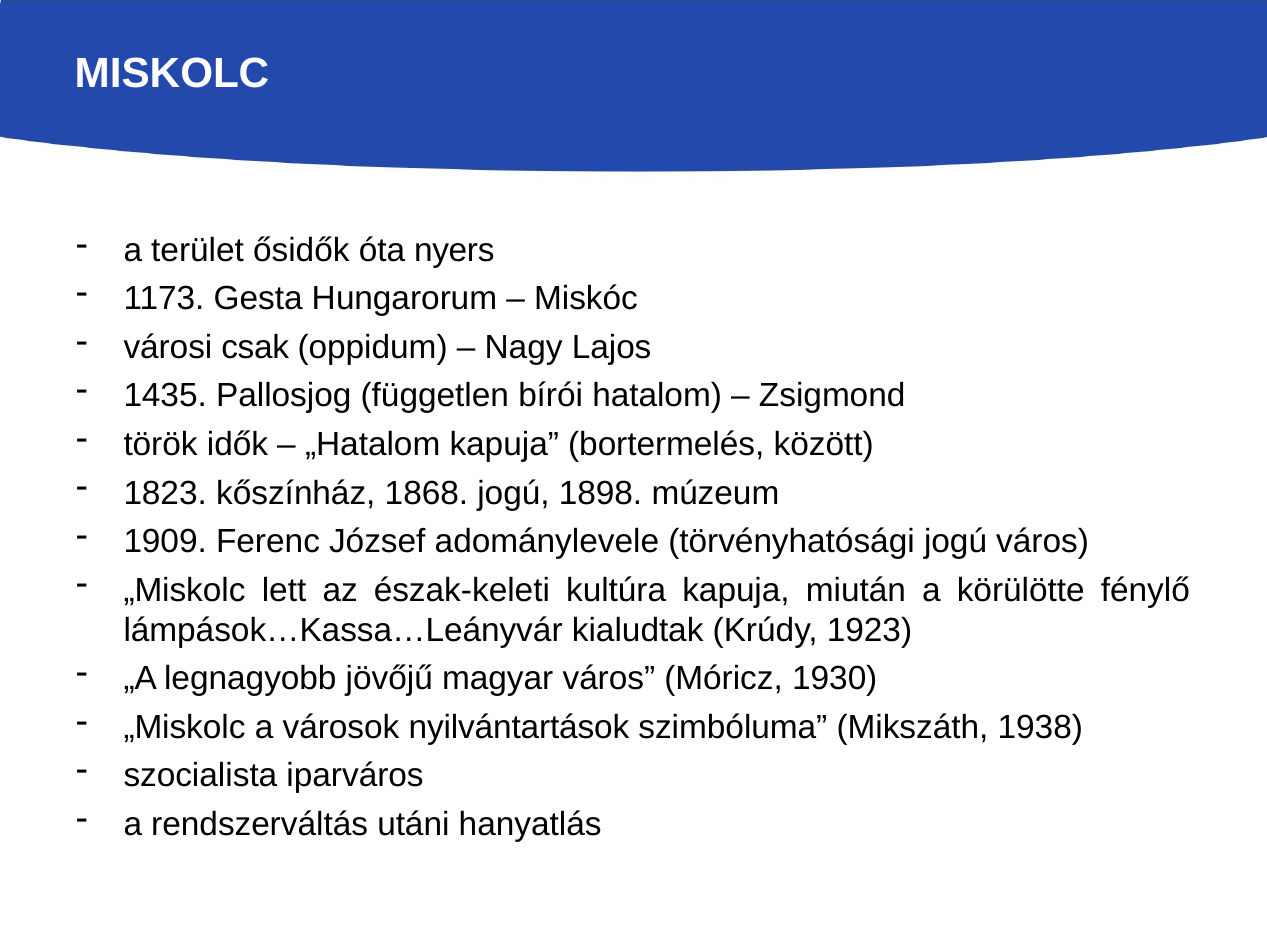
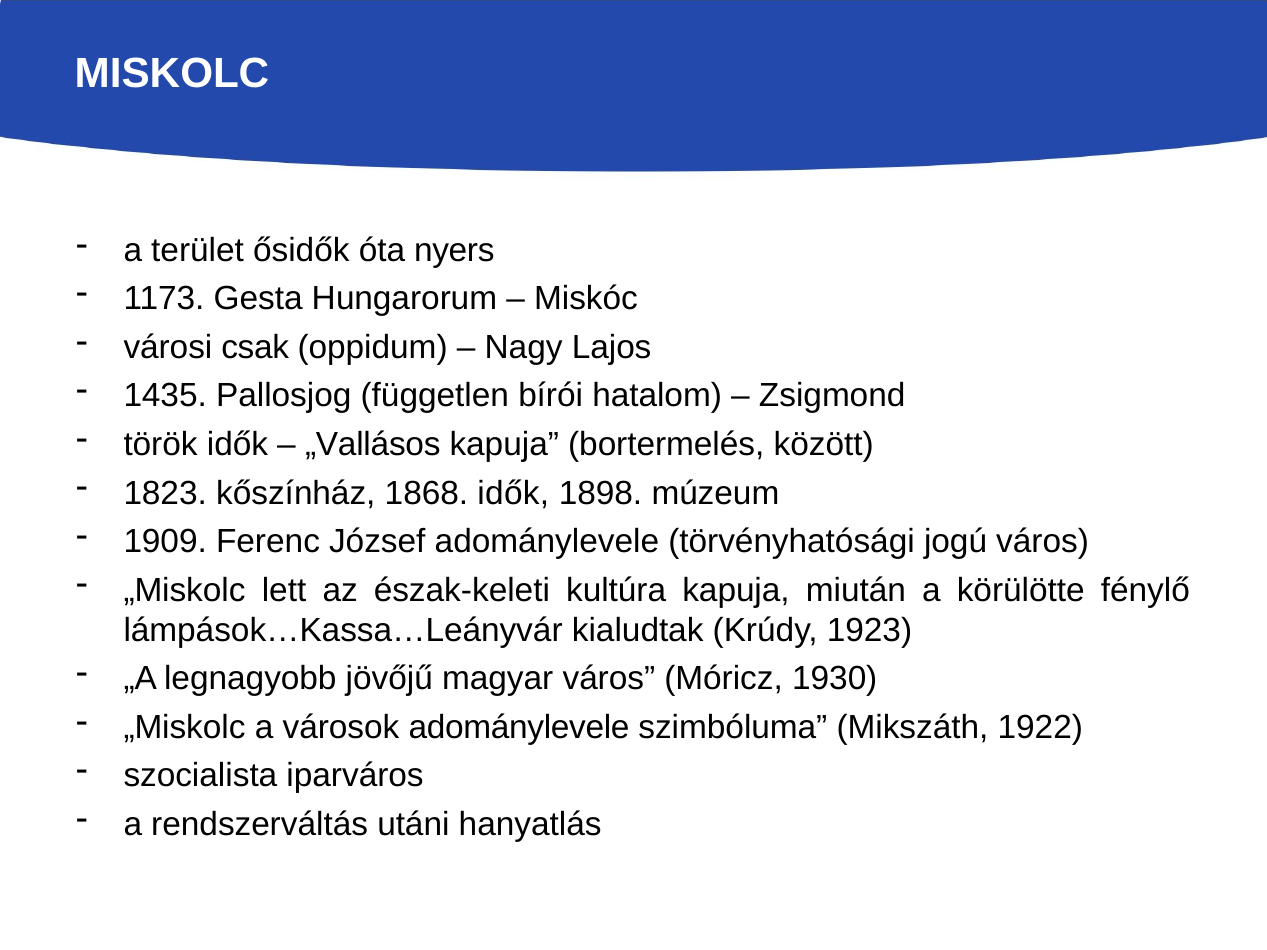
„Hatalom: „Hatalom -> „Vallásos
1868 jogú: jogú -> idők
városok nyilvántartások: nyilvántartások -> adománylevele
1938: 1938 -> 1922
